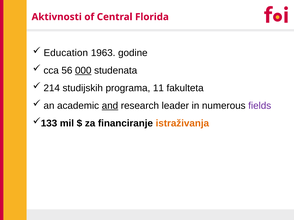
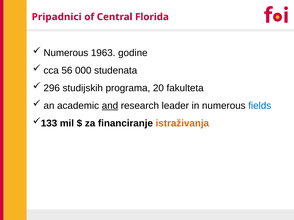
Aktivnosti: Aktivnosti -> Pripadnici
Education at (66, 53): Education -> Numerous
000 underline: present -> none
214: 214 -> 296
11: 11 -> 20
fields colour: purple -> blue
